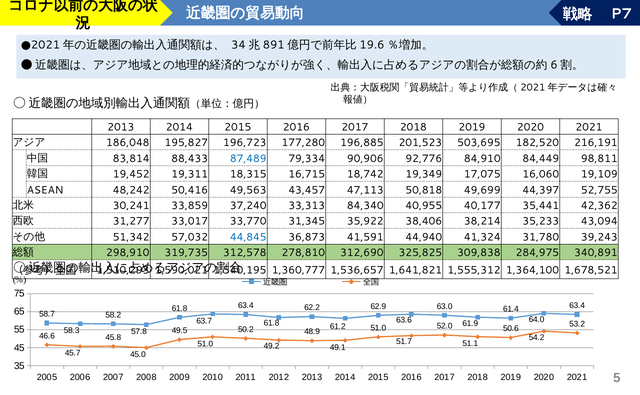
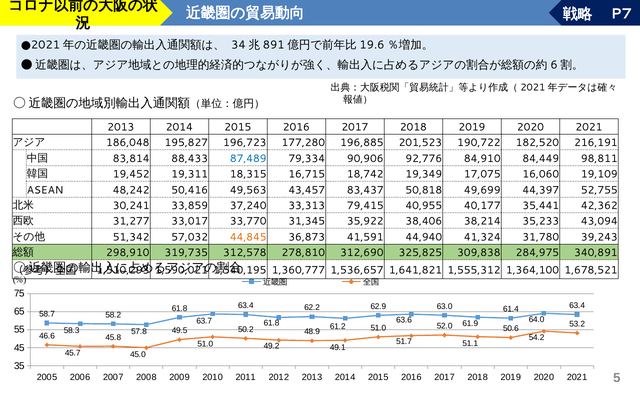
503,695: 503,695 -> 190,722
47,113: 47,113 -> 83,437
84,340: 84,340 -> 79,415
44,845 colour: blue -> orange
